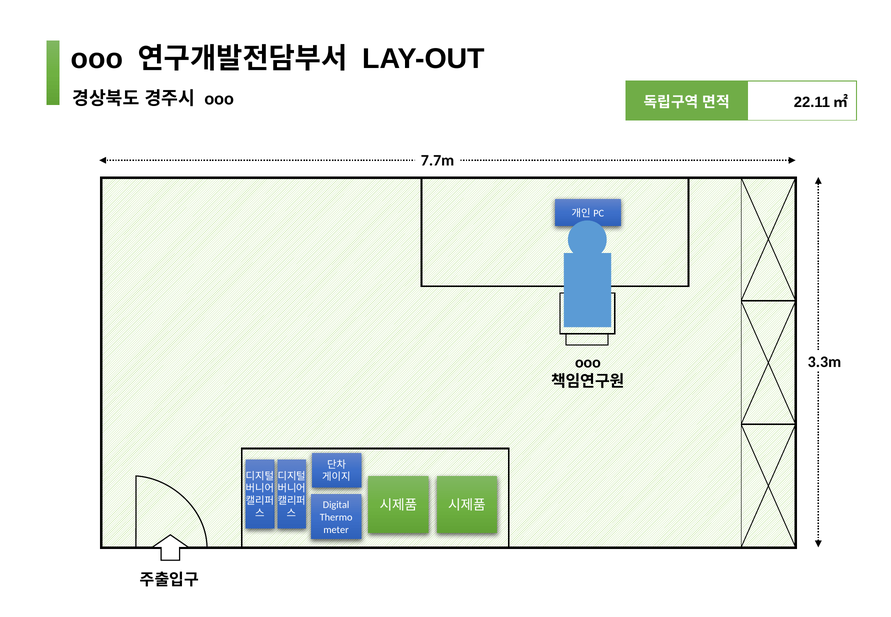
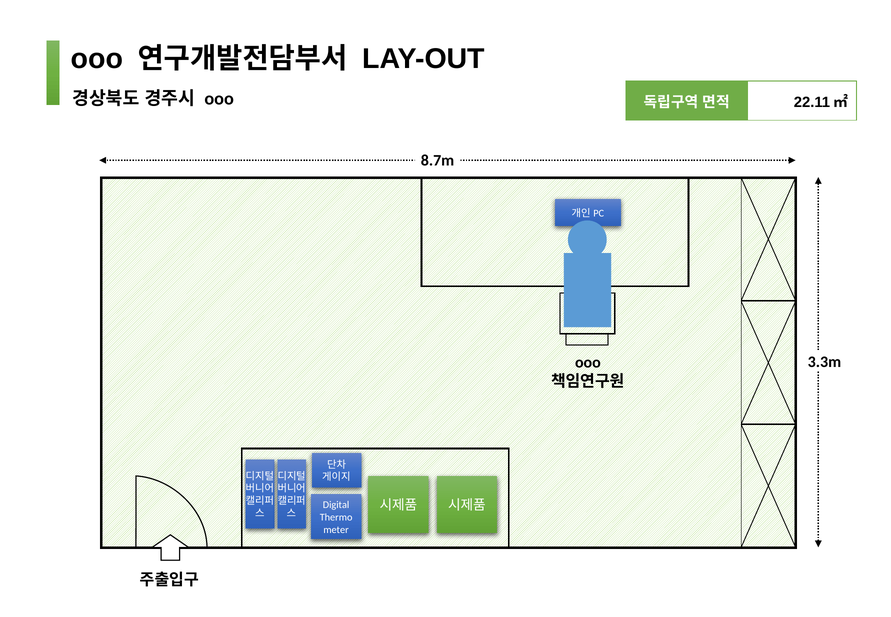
7.7m: 7.7m -> 8.7m
